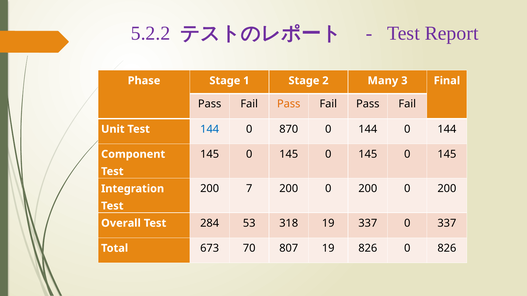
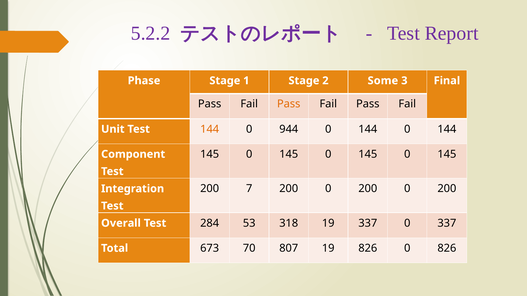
Many: Many -> Some
144 at (210, 129) colour: blue -> orange
870: 870 -> 944
